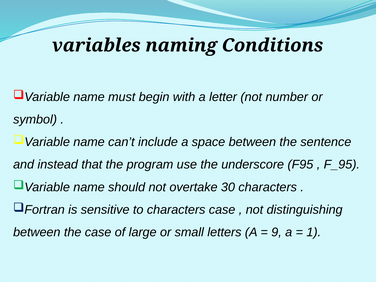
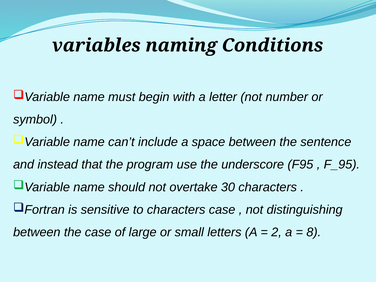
9: 9 -> 2
1: 1 -> 8
